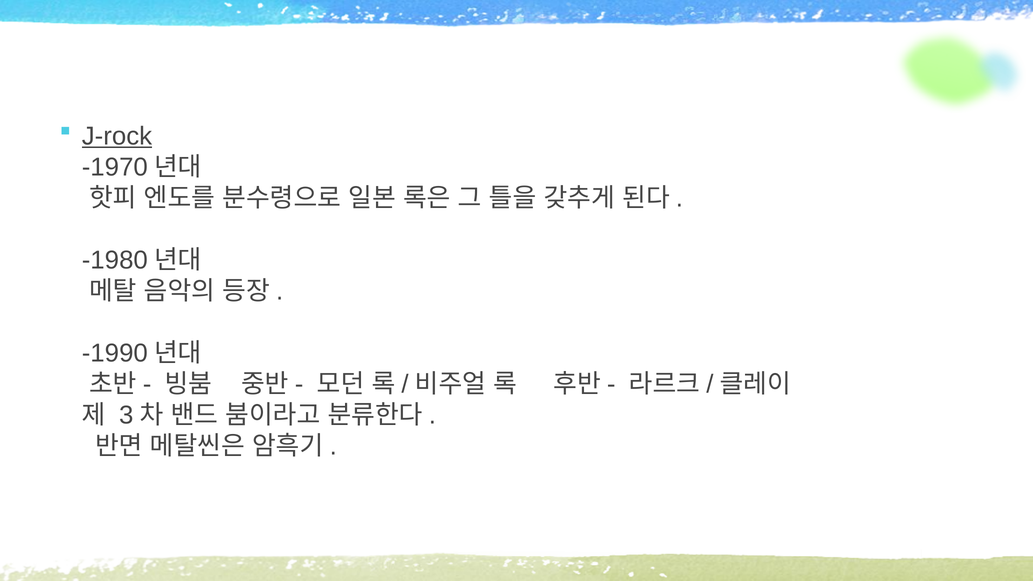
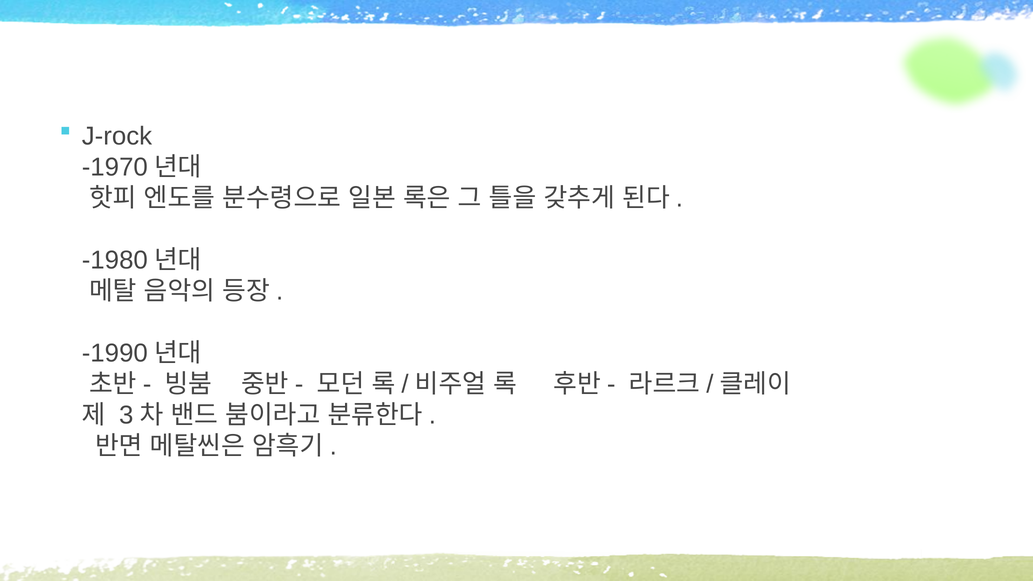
J-rock underline: present -> none
